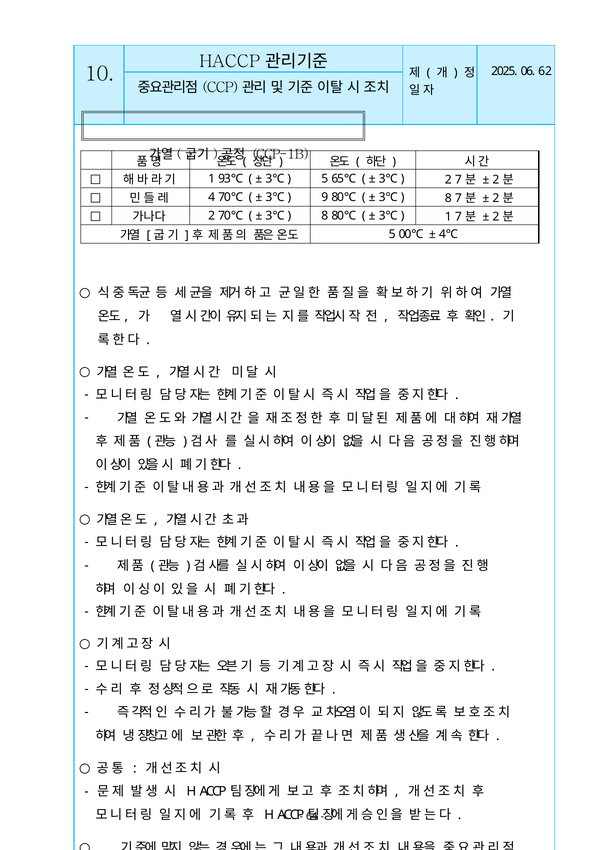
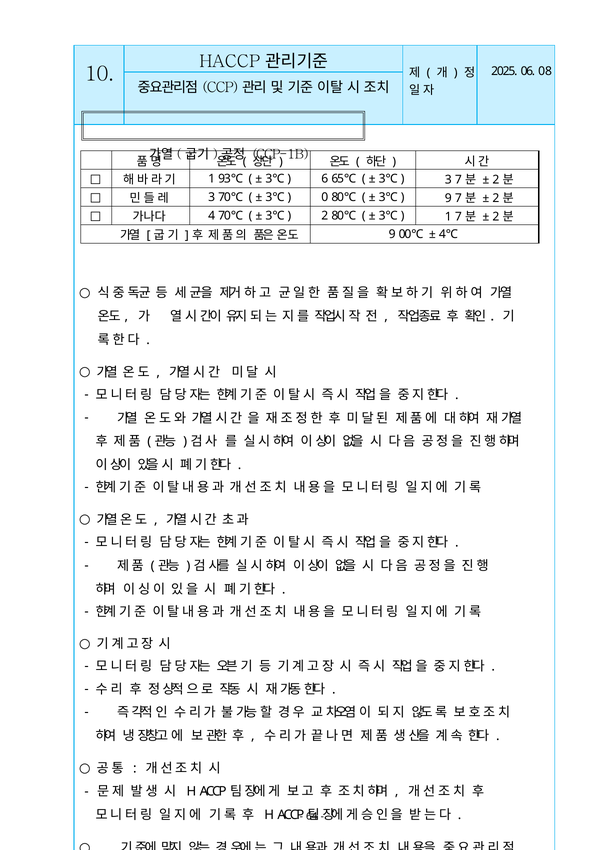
62: 62 -> 08
5 at (325, 179): 5 -> 6
2 at (448, 180): 2 -> 3
4 at (212, 197): 4 -> 3
9: 9 -> 0
8 at (448, 198): 8 -> 9
2 at (212, 216): 2 -> 4
8 at (325, 216): 8 -> 2
5 at (392, 234): 5 -> 9
